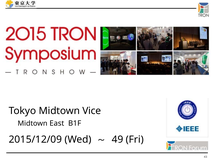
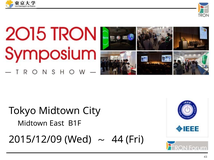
Vice: Vice -> City
49: 49 -> 44
